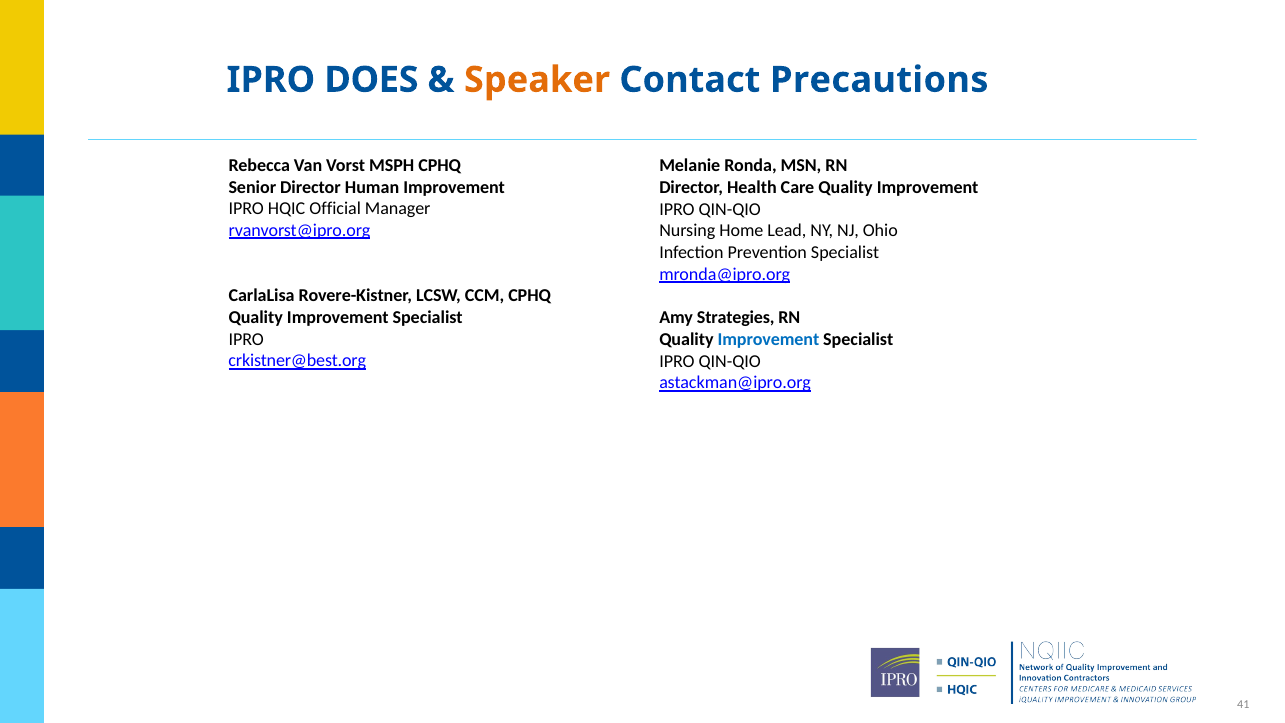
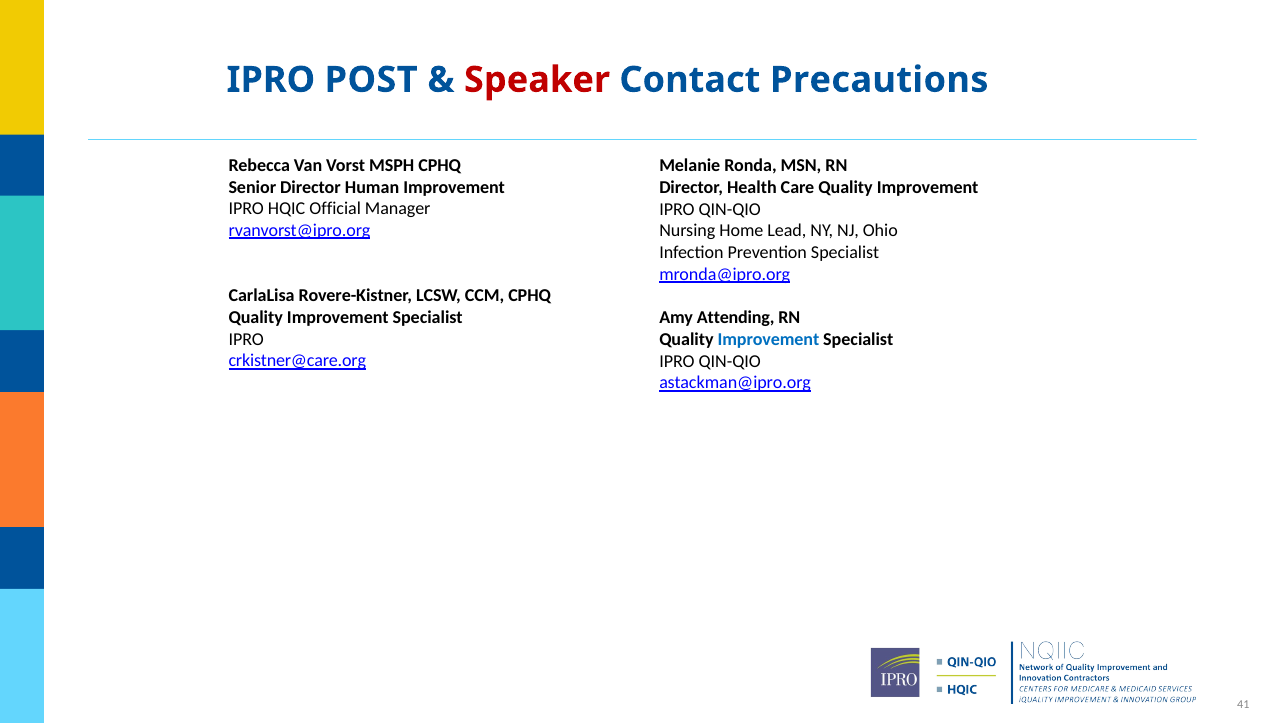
DOES: DOES -> POST
Speaker colour: orange -> red
Strategies: Strategies -> Attending
crkistner@best.org: crkistner@best.org -> crkistner@care.org
